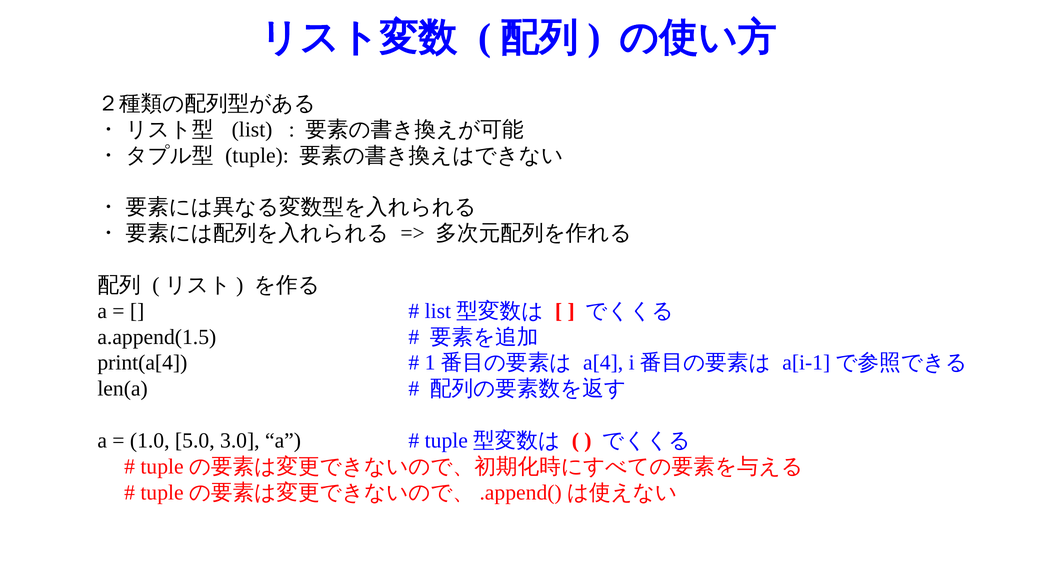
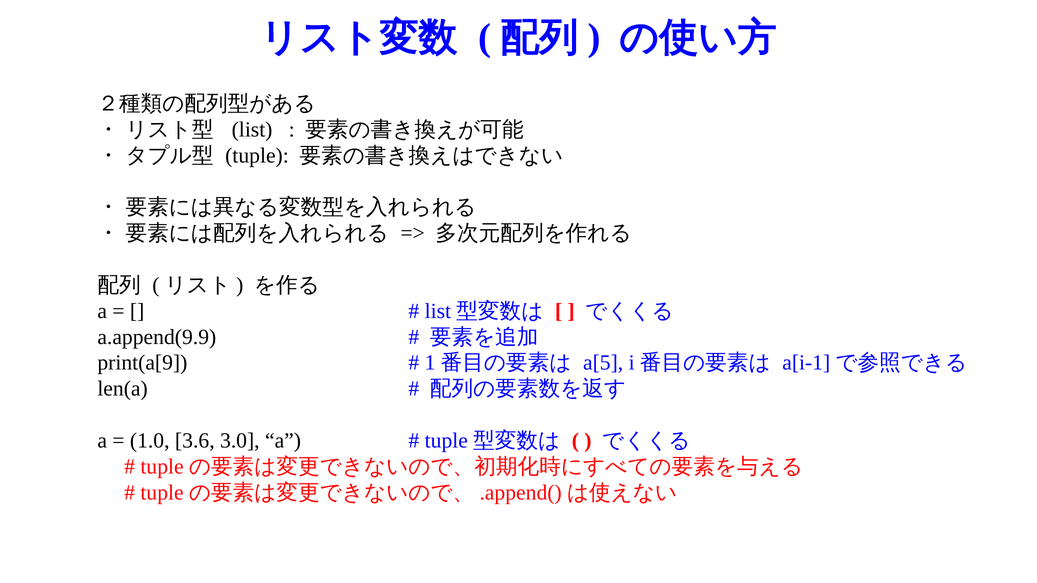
a.append(1.5: a.append(1.5 -> a.append(9.9
print(a[4: print(a[4 -> print(a[9
a[4: a[4 -> a[5
5.0: 5.0 -> 3.6
